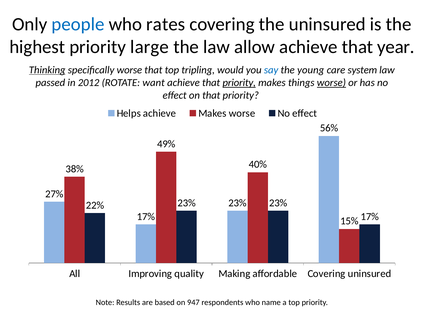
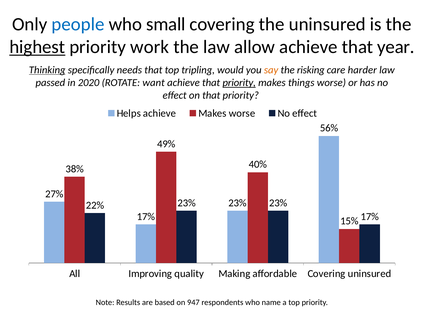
rates: rates -> small
highest underline: none -> present
large: large -> work
specifically worse: worse -> needs
say colour: blue -> orange
young: young -> risking
system: system -> harder
2012: 2012 -> 2020
worse at (331, 83) underline: present -> none
